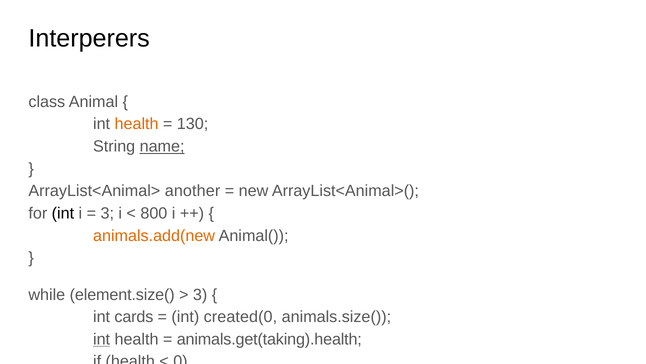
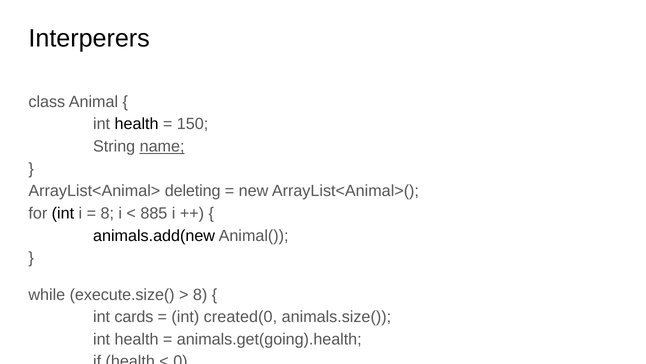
health at (137, 124) colour: orange -> black
130: 130 -> 150
another: another -> deleting
3 at (107, 213): 3 -> 8
800: 800 -> 885
animals.add(new colour: orange -> black
element.size(: element.size( -> execute.size(
3 at (200, 294): 3 -> 8
int at (102, 339) underline: present -> none
animals.get(taking).health: animals.get(taking).health -> animals.get(going).health
